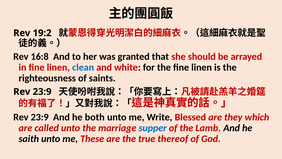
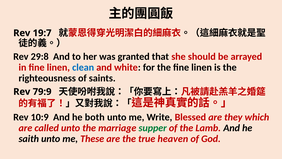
19:2: 19:2 -> 19:7
16:8: 16:8 -> 29:8
23:9 at (42, 92): 23:9 -> 79:9
23:9 at (40, 117): 23:9 -> 10:9
supper colour: blue -> green
thereof: thereof -> heaven
